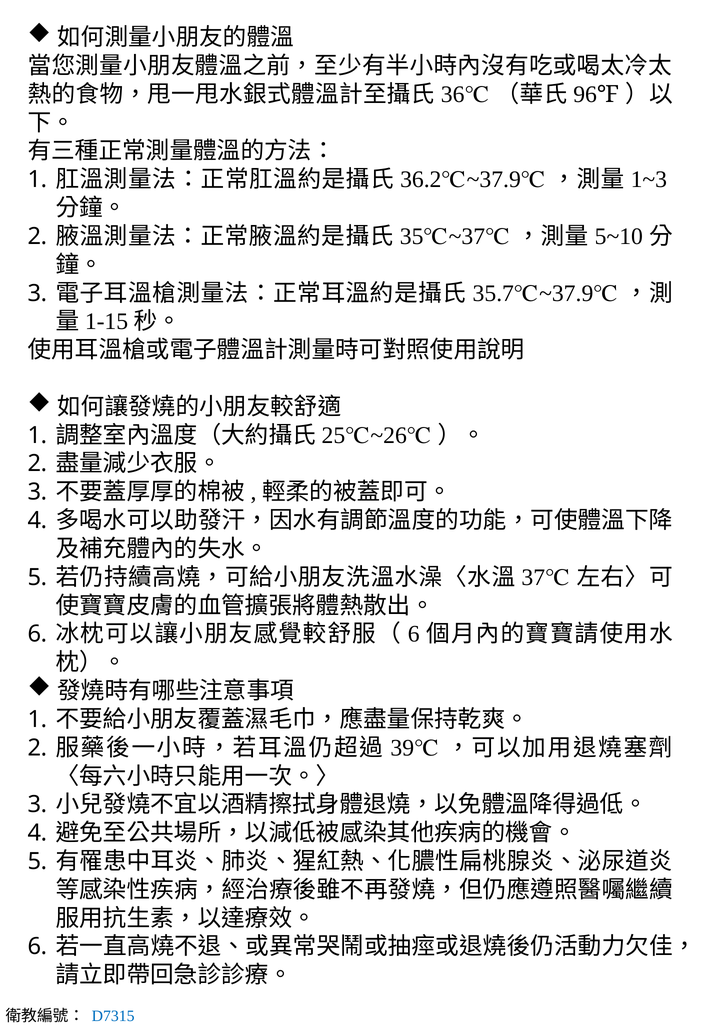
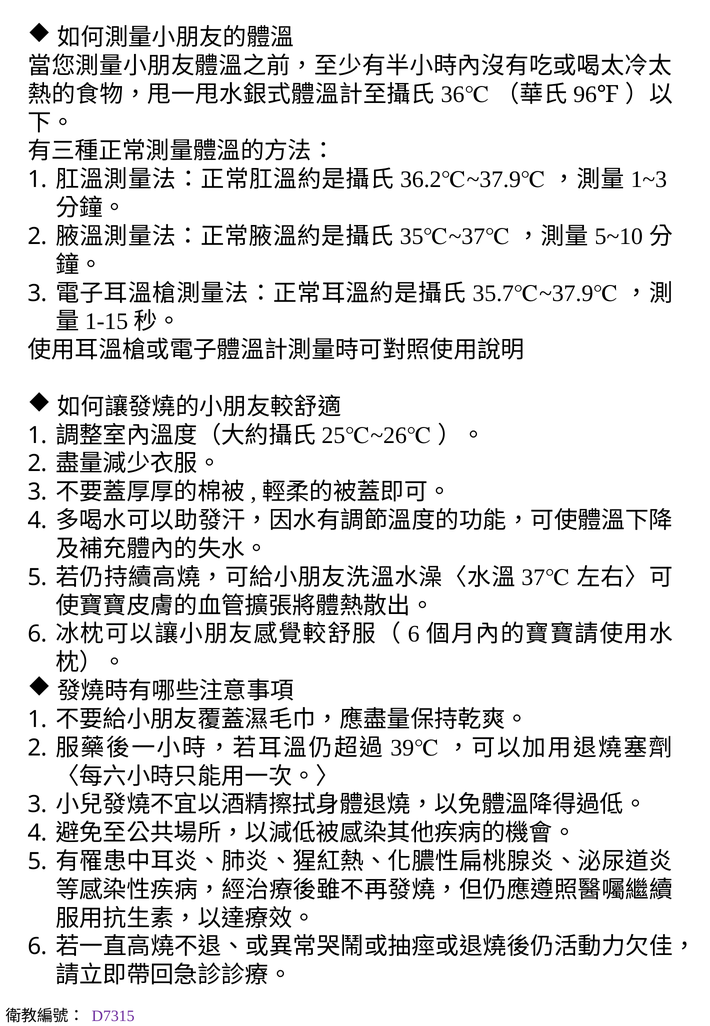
D7315 colour: blue -> purple
